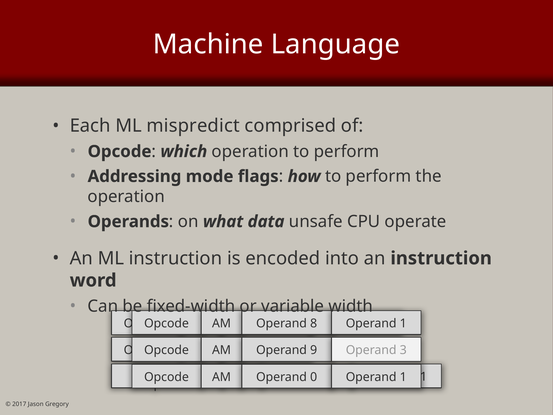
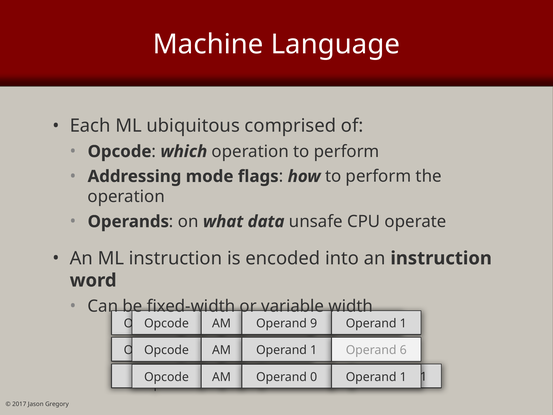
mispredict: mispredict -> ubiquitous
8: 8 -> 9
9 at (314, 350): 9 -> 1
3: 3 -> 6
